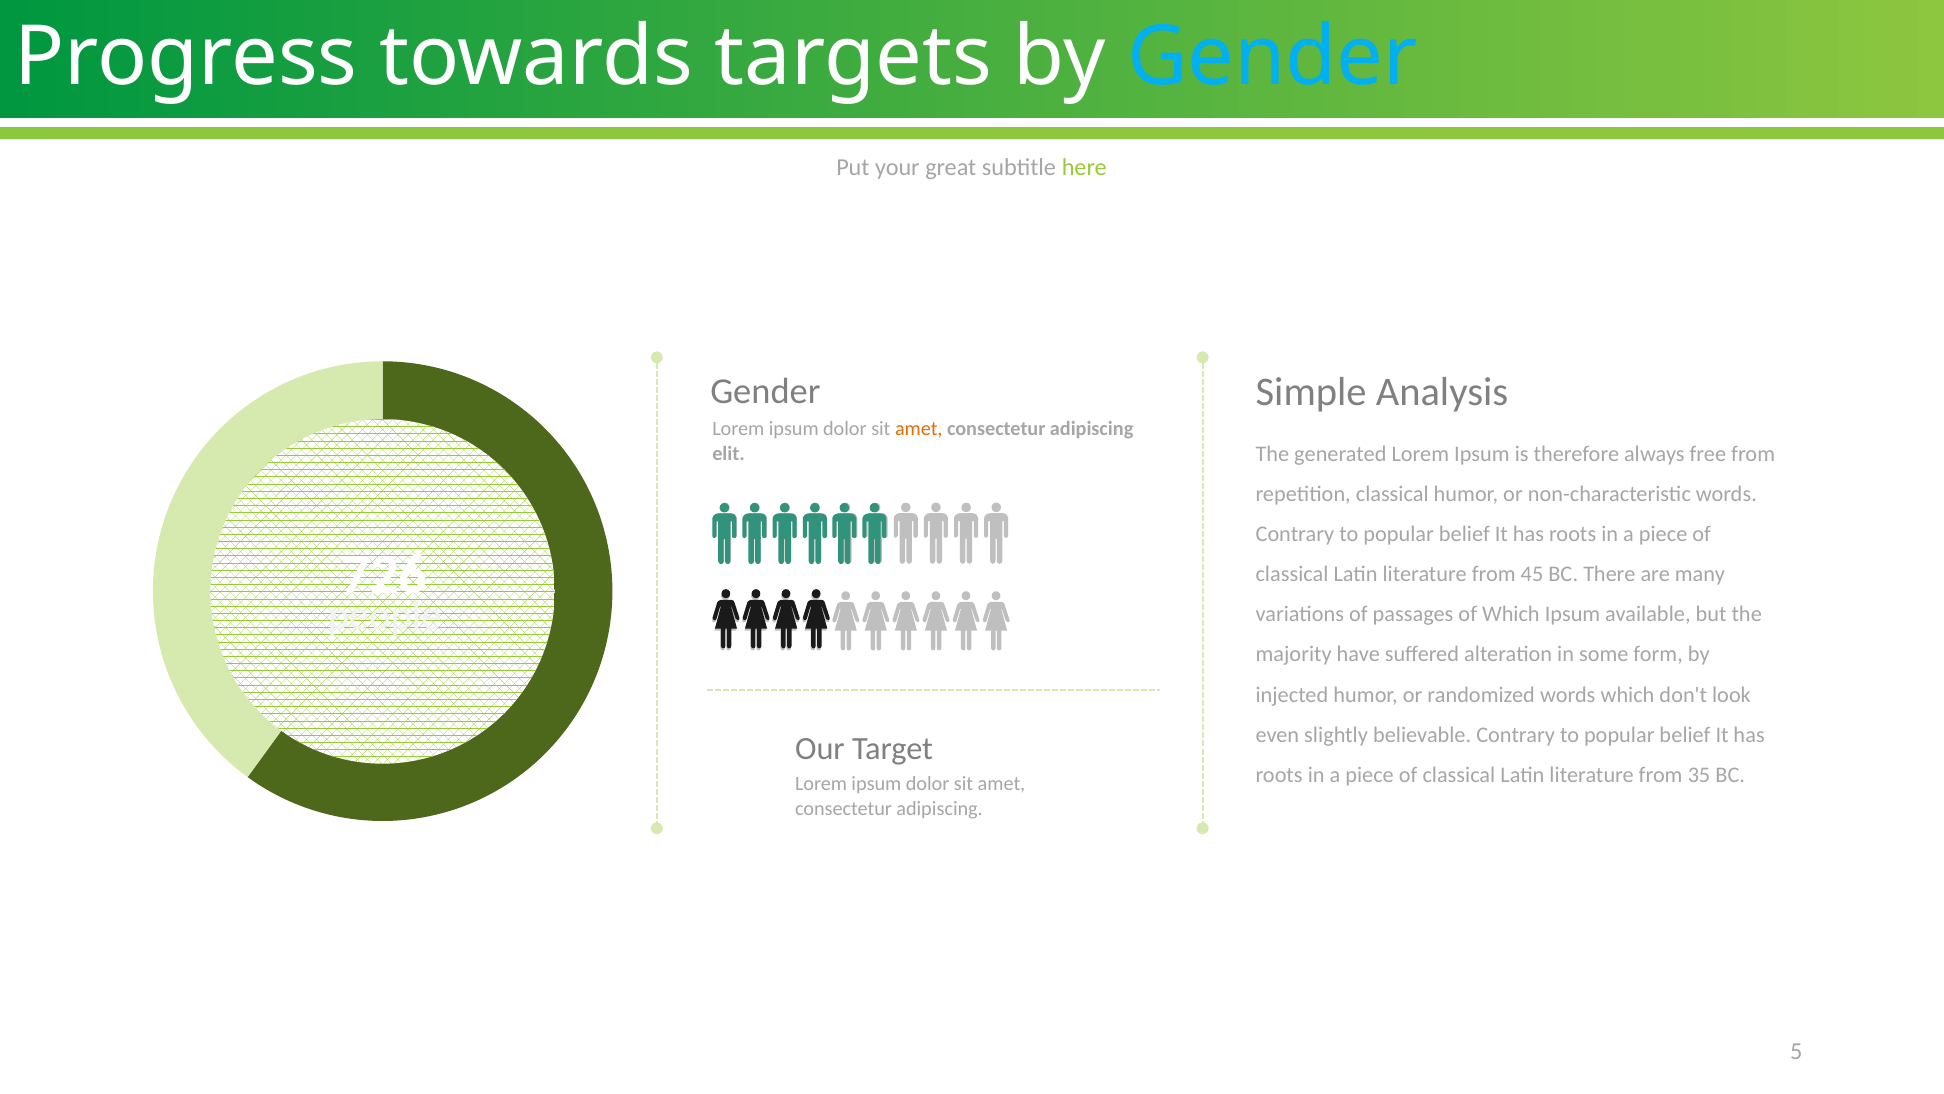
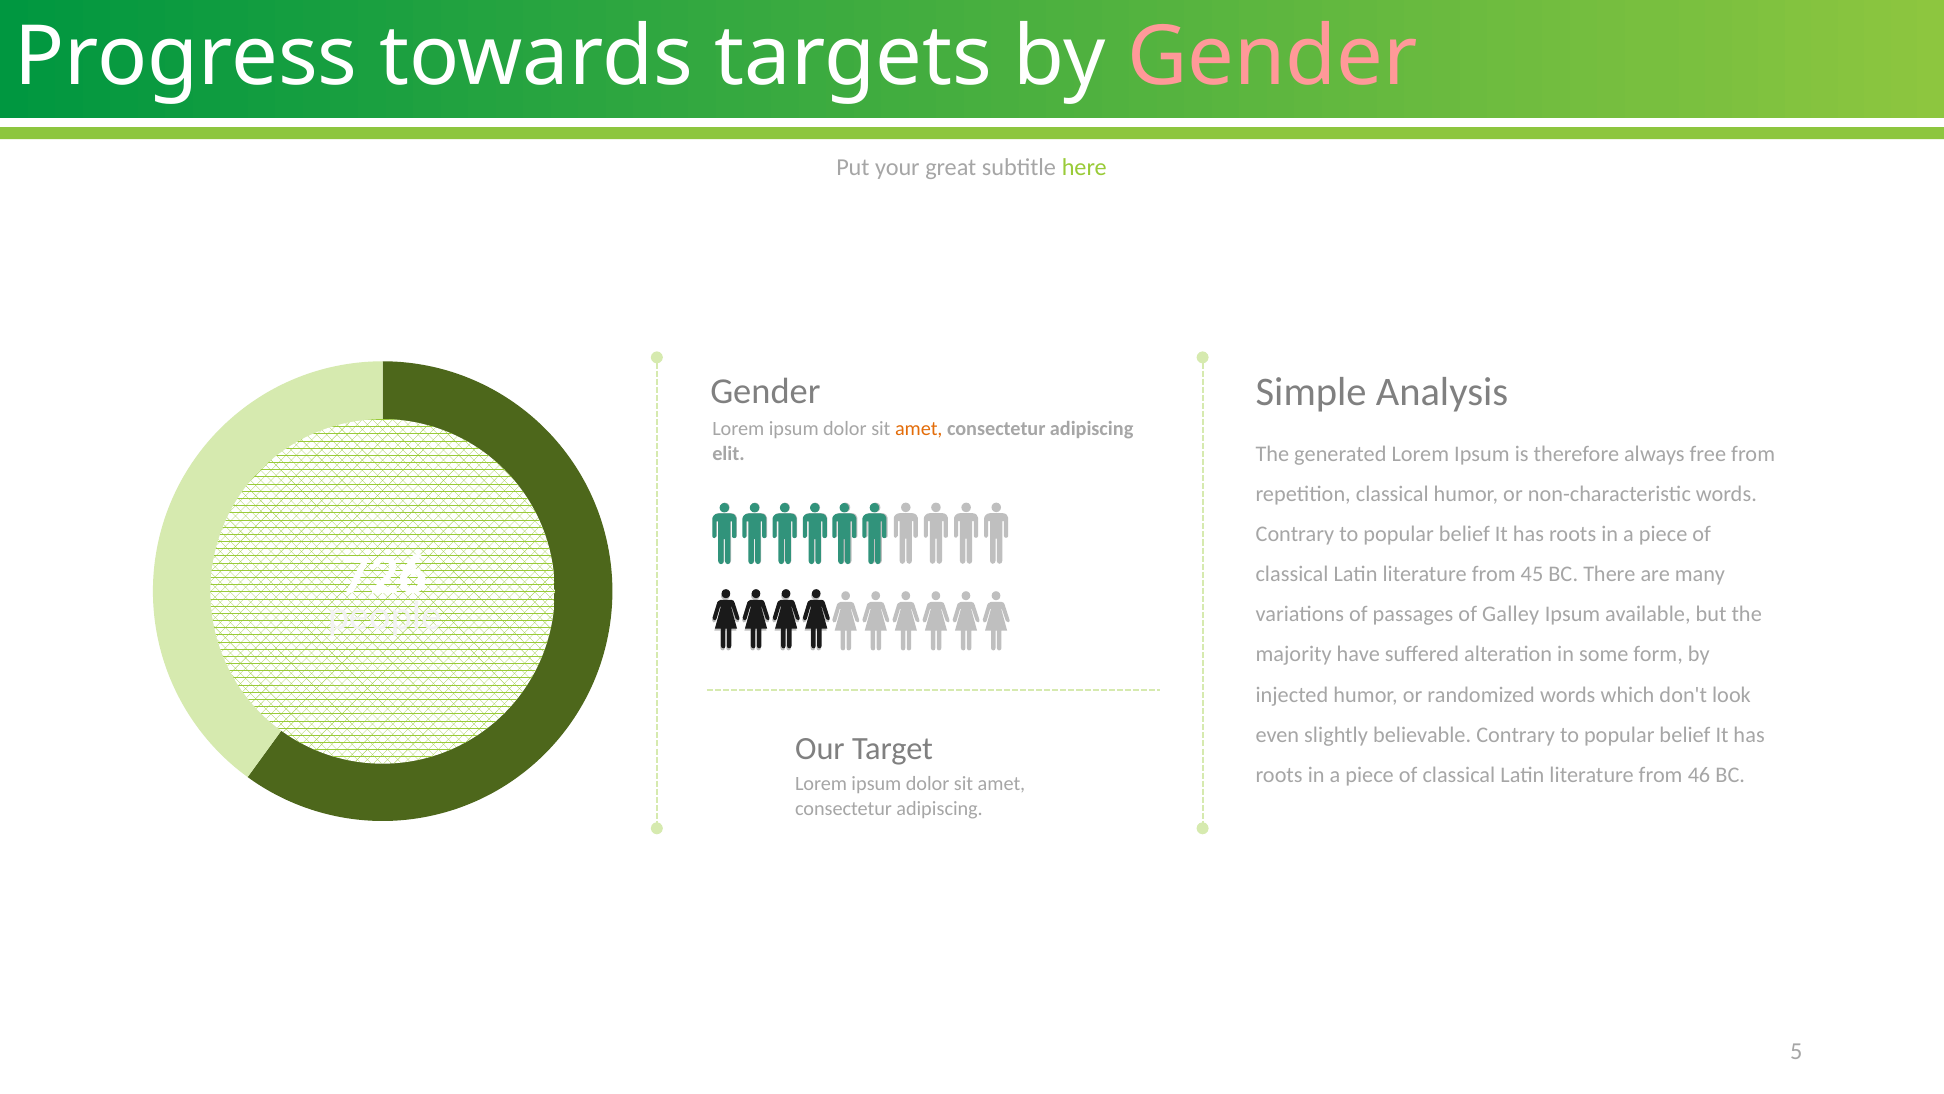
Gender at (1273, 57) colour: light blue -> pink
of Which: Which -> Galley
35: 35 -> 46
